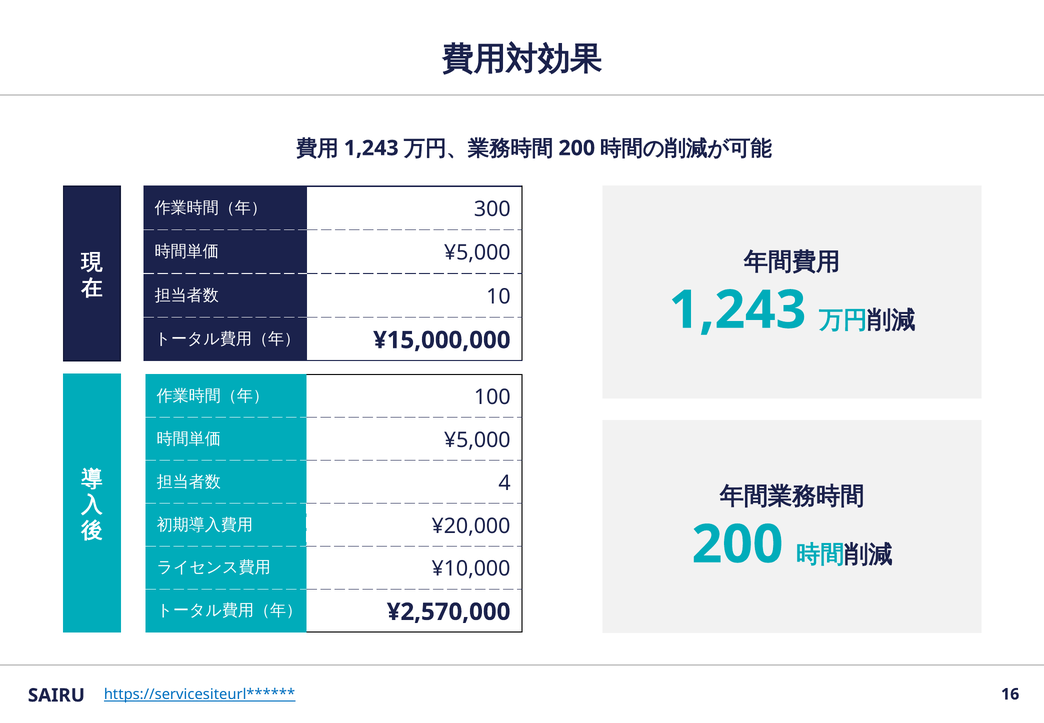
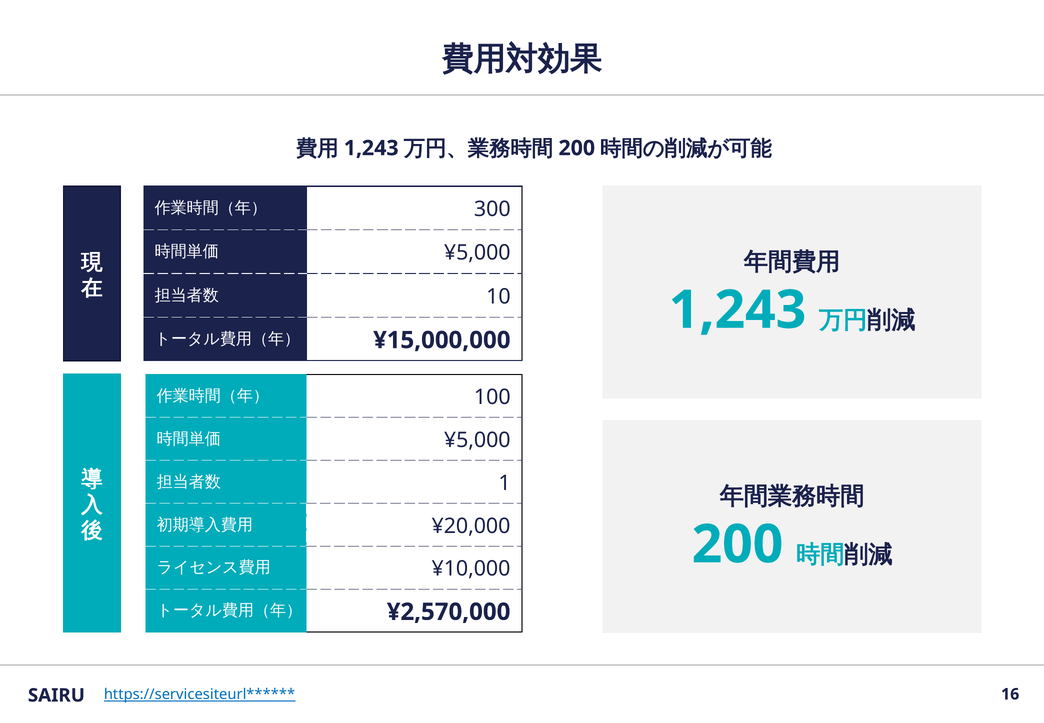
4: 4 -> 1
